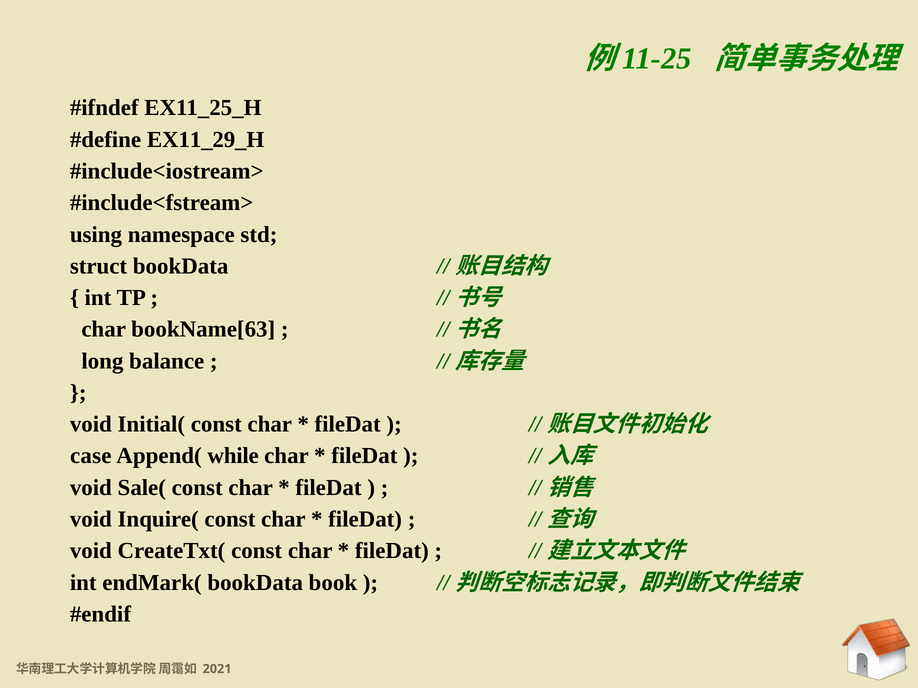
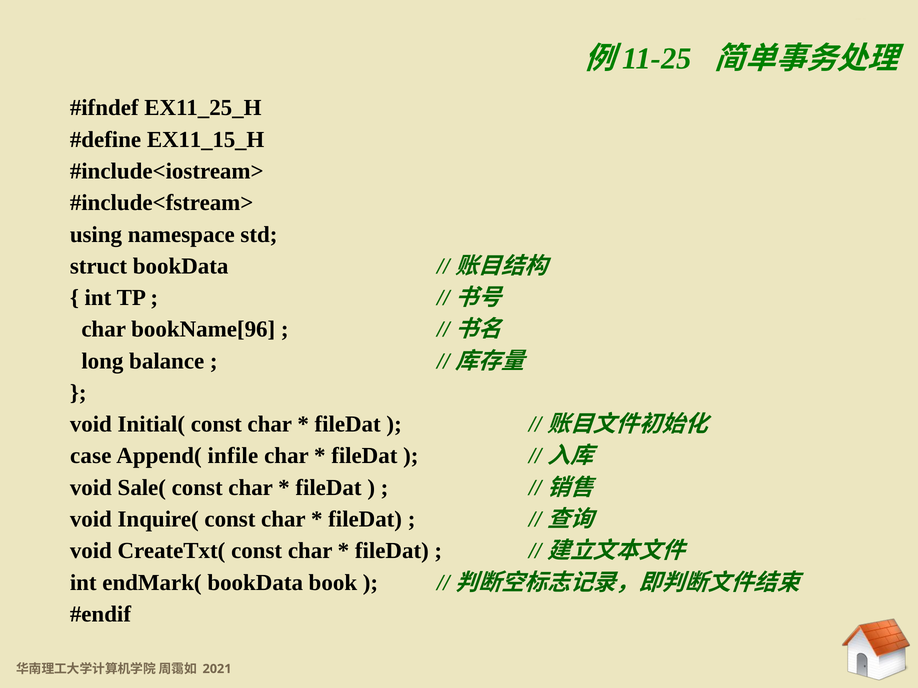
EX11_29_H: EX11_29_H -> EX11_15_H
bookName[63: bookName[63 -> bookName[96
while: while -> infile
